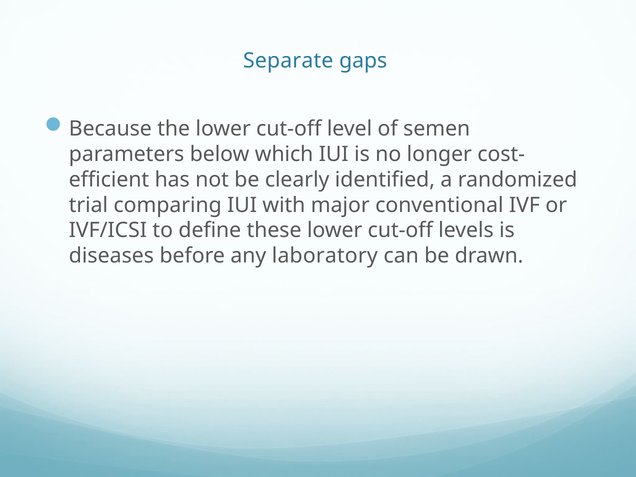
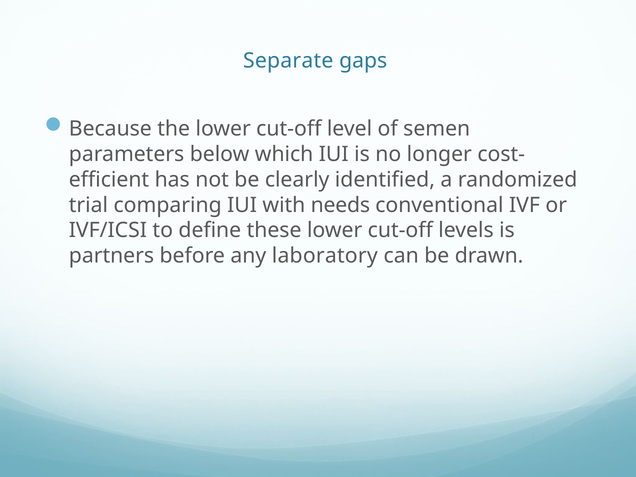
major: major -> needs
diseases: diseases -> partners
